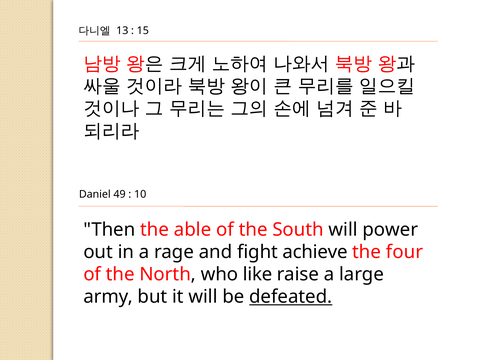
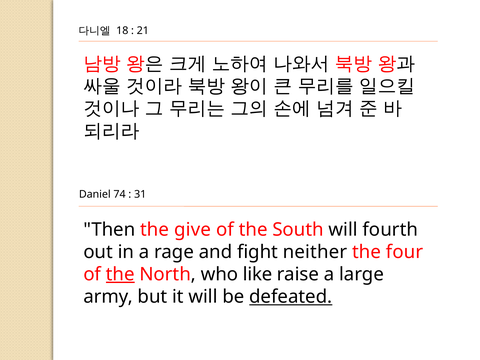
13: 13 -> 18
15: 15 -> 21
49: 49 -> 74
10: 10 -> 31
able: able -> give
power: power -> fourth
achieve: achieve -> neither
the at (120, 274) underline: none -> present
